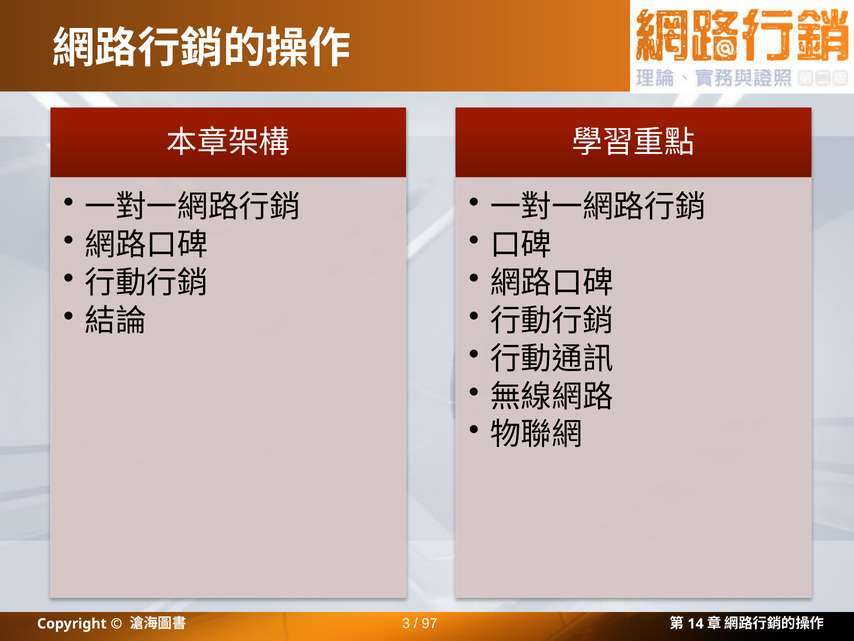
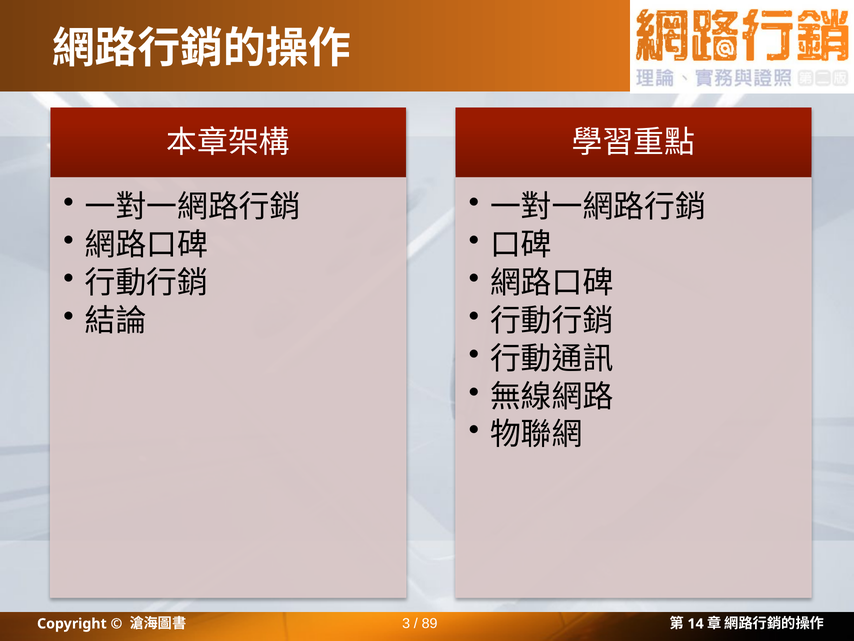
97: 97 -> 89
